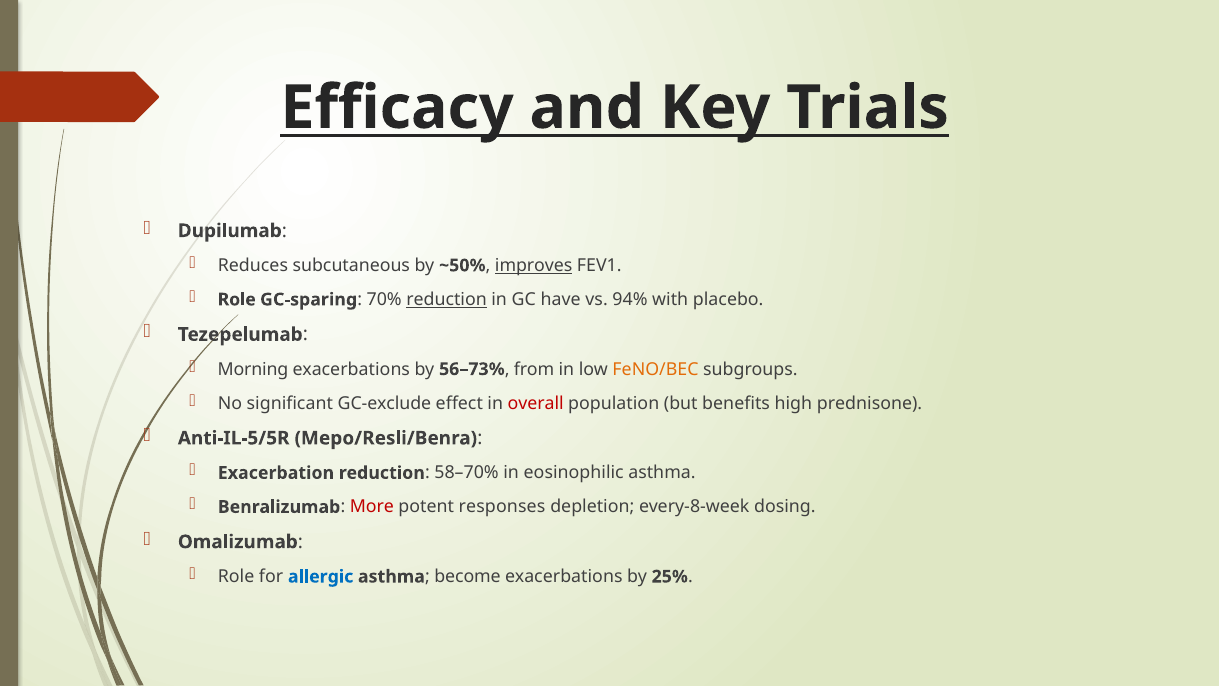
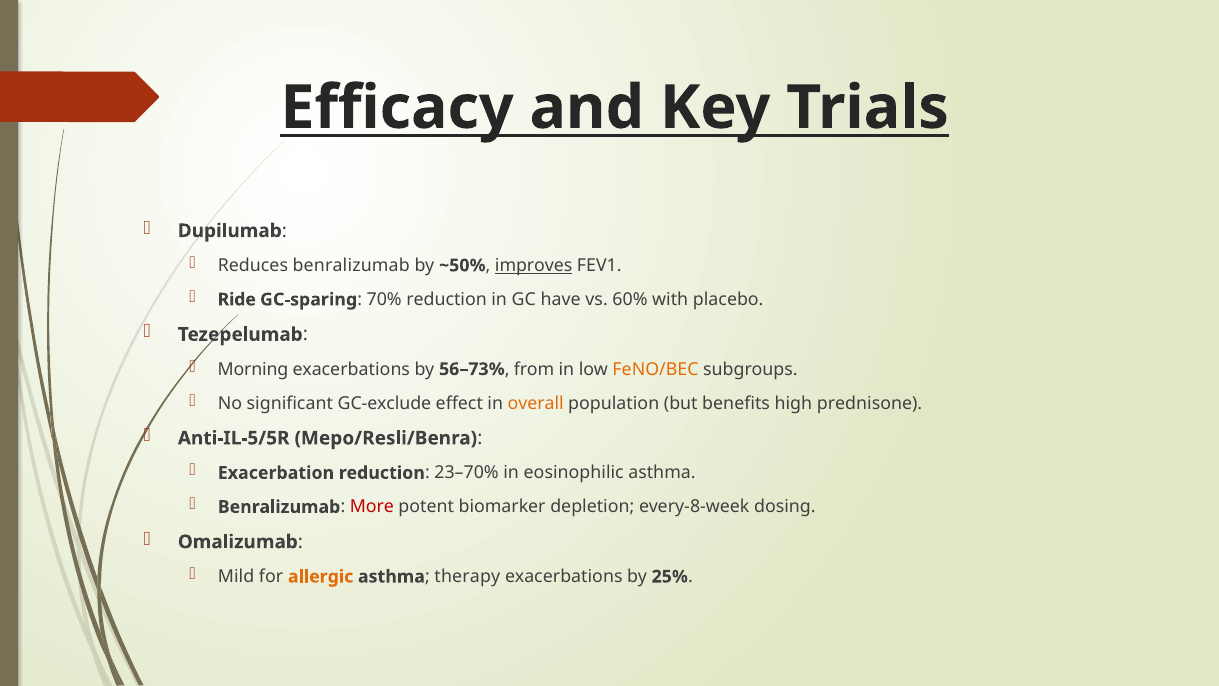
Reduces subcutaneous: subcutaneous -> benralizumab
Role at (237, 299): Role -> Ride
reduction at (447, 299) underline: present -> none
94%: 94% -> 60%
overall colour: red -> orange
58–70%: 58–70% -> 23–70%
responses: responses -> biomarker
Role at (236, 576): Role -> Mild
allergic colour: blue -> orange
become: become -> therapy
